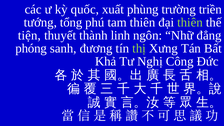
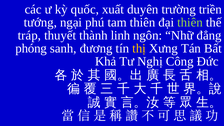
phùng: phùng -> duyên
tổng: tổng -> ngại
tiện: tiện -> tráp
thị colour: light green -> yellow
